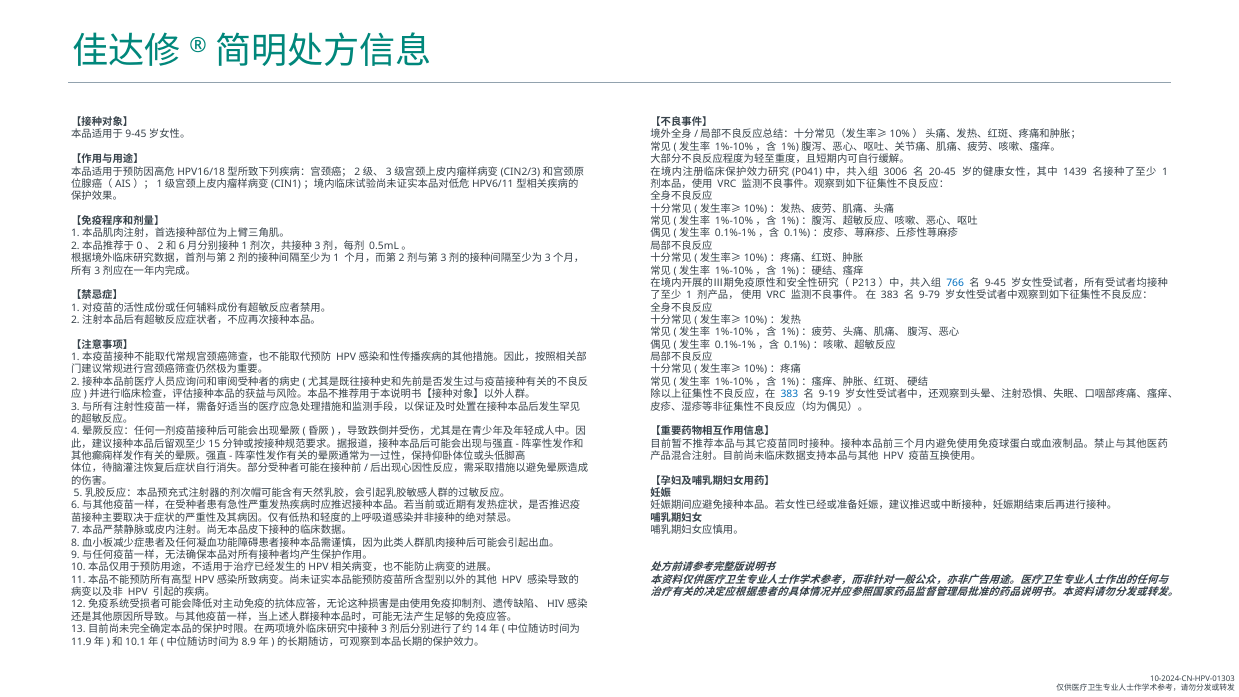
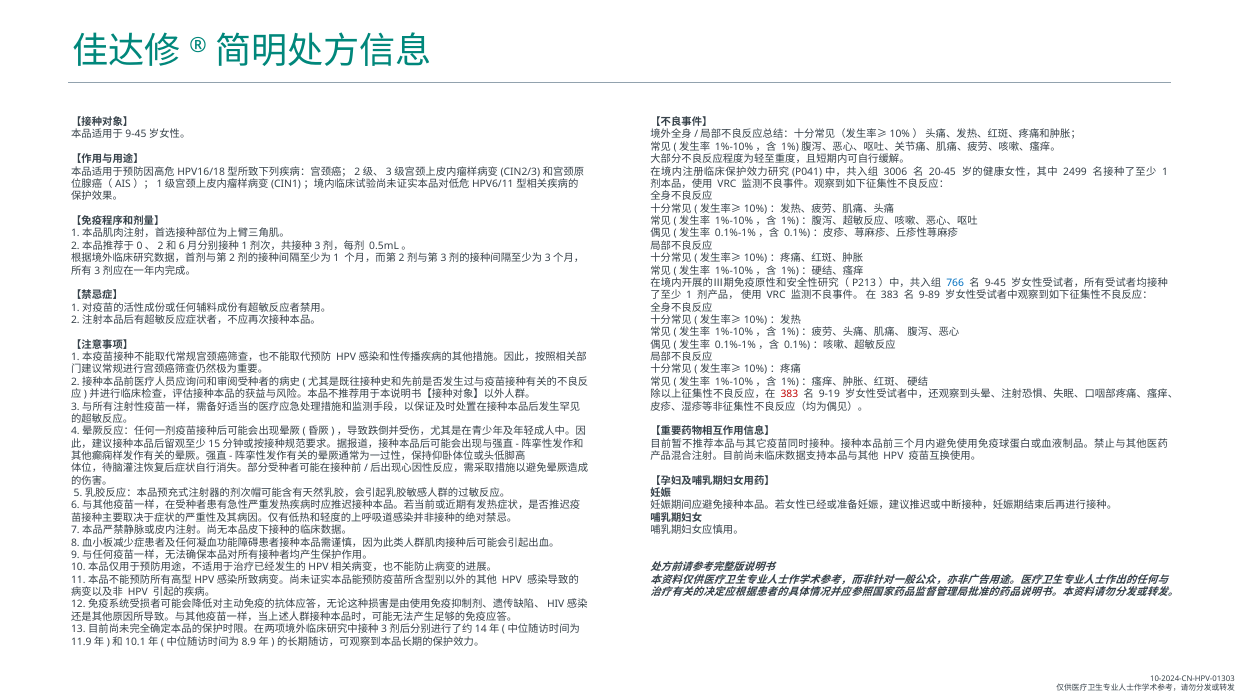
1439: 1439 -> 2499
9-79: 9-79 -> 9-89
383 at (789, 394) colour: blue -> red
